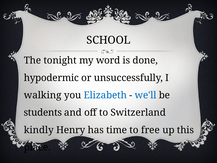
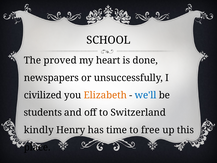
tonight: tonight -> proved
word: word -> heart
hypodermic: hypodermic -> newspapers
walking: walking -> civilized
Elizabeth colour: blue -> orange
